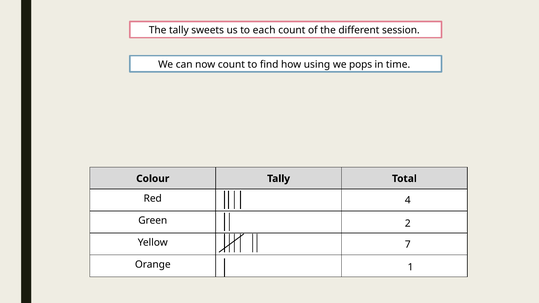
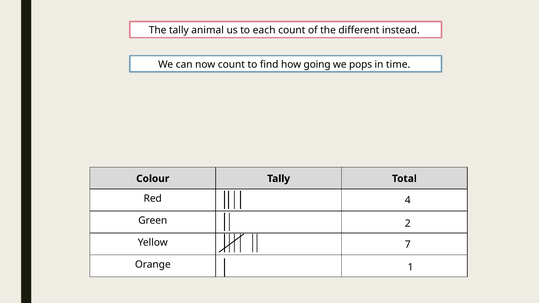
sweets: sweets -> animal
session: session -> instead
using: using -> going
